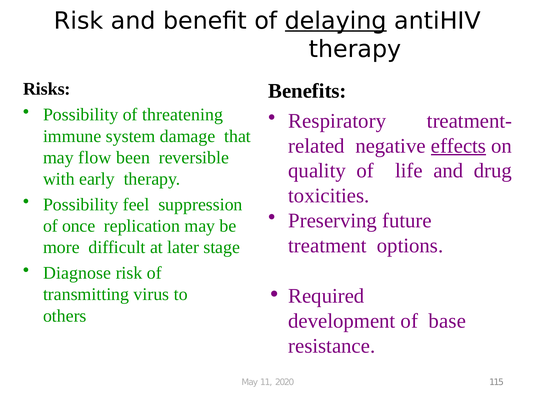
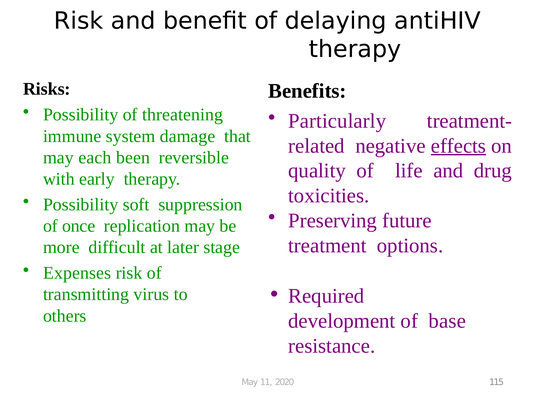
delaying underline: present -> none
Respiratory: Respiratory -> Particularly
flow: flow -> each
feel: feel -> soft
Diagnose: Diagnose -> Expenses
